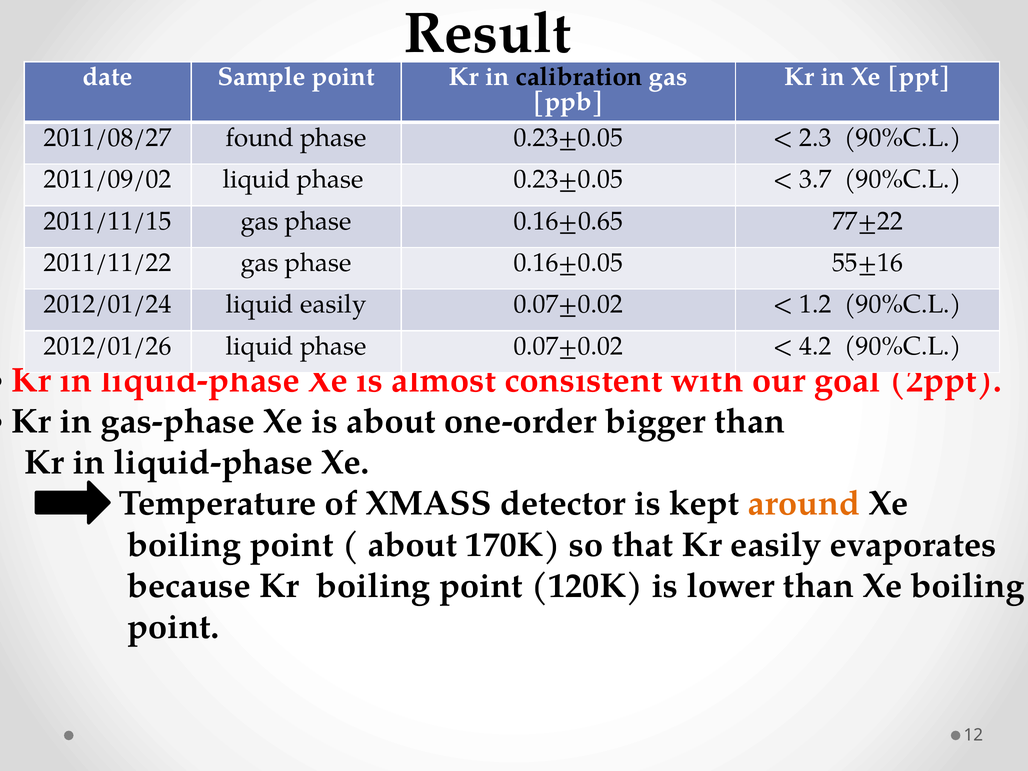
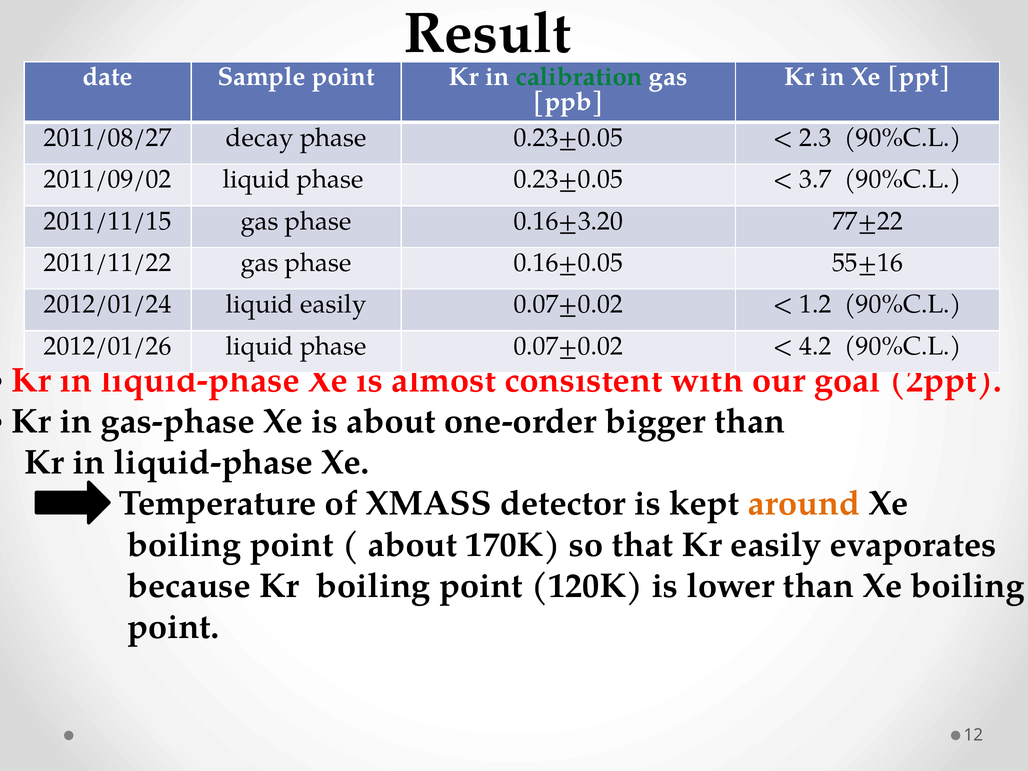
calibration colour: black -> green
found: found -> decay
0.16±0.65: 0.16±0.65 -> 0.16±3.20
